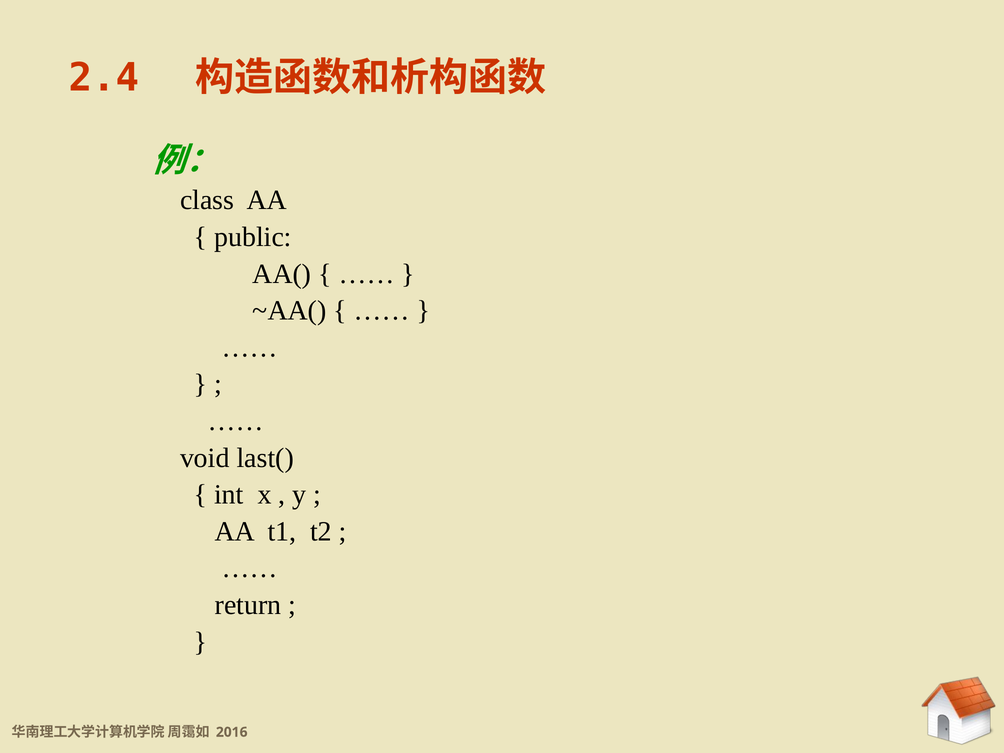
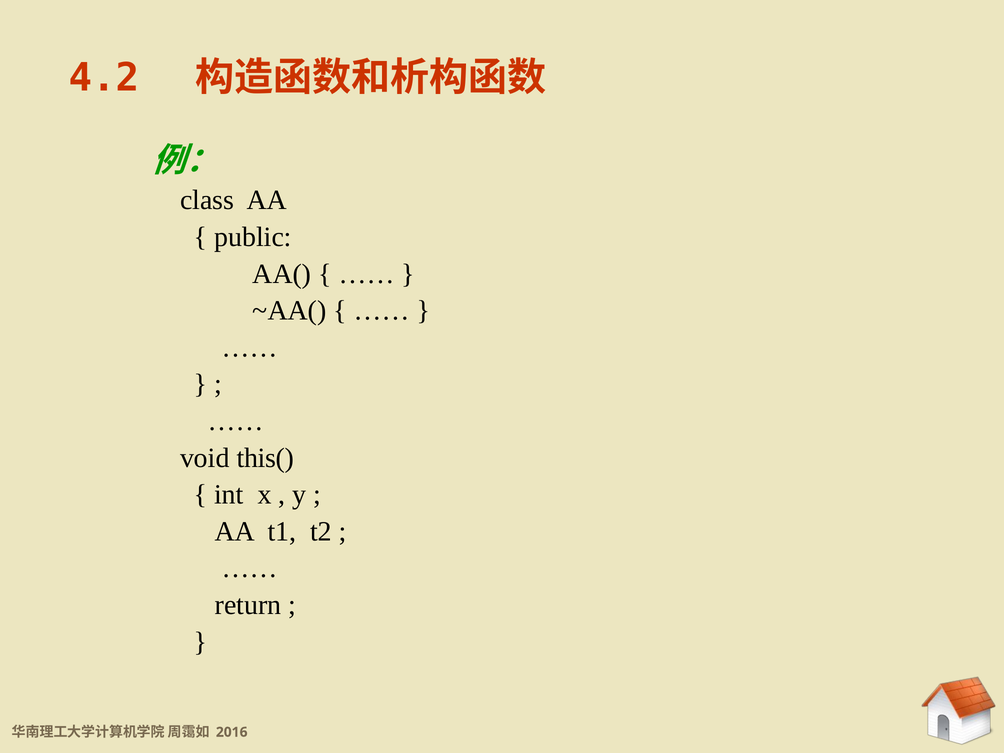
2.4: 2.4 -> 4.2
last(: last( -> this(
